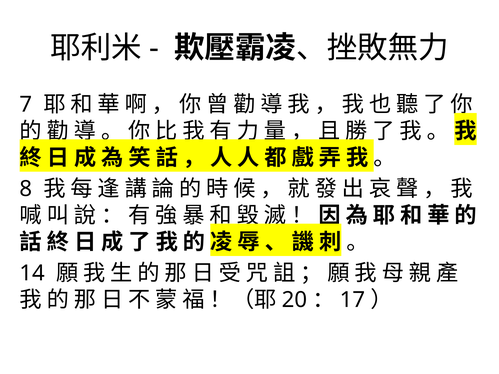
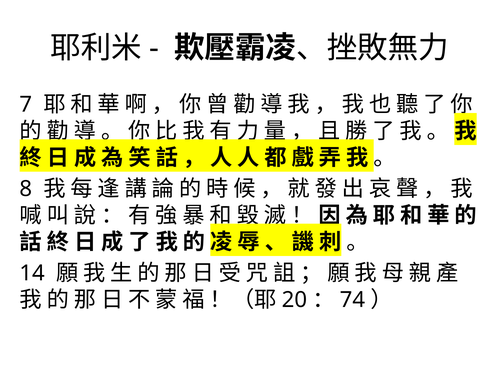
17: 17 -> 74
